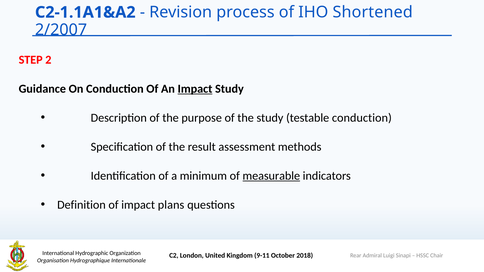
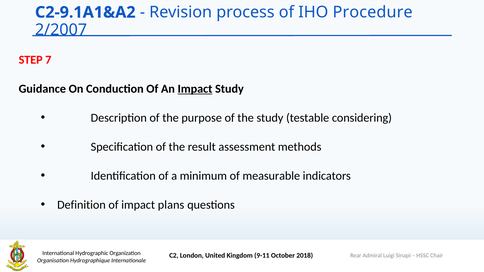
C2-1.1A1&A2: C2-1.1A1&A2 -> C2-9.1A1&A2
Shortened: Shortened -> Procedure
2: 2 -> 7
testable conduction: conduction -> considering
measurable underline: present -> none
